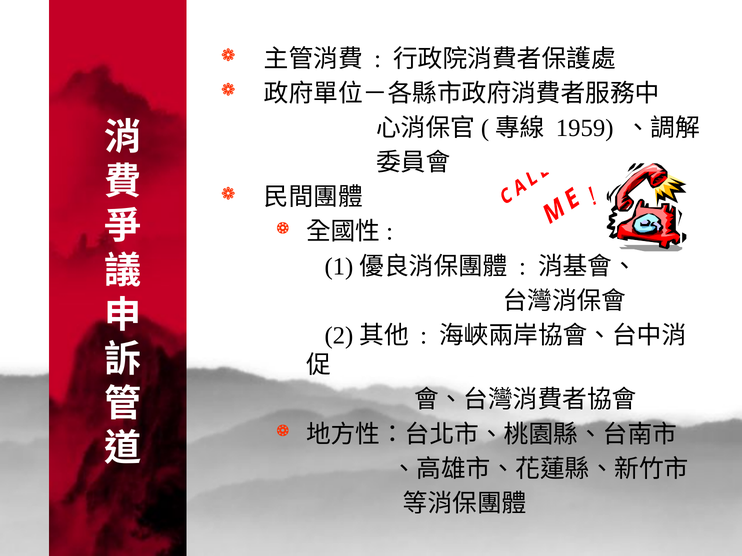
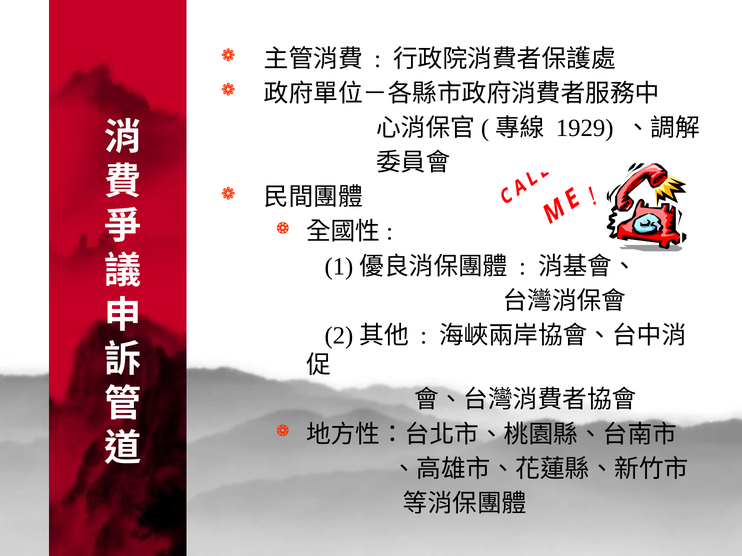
1959: 1959 -> 1929
